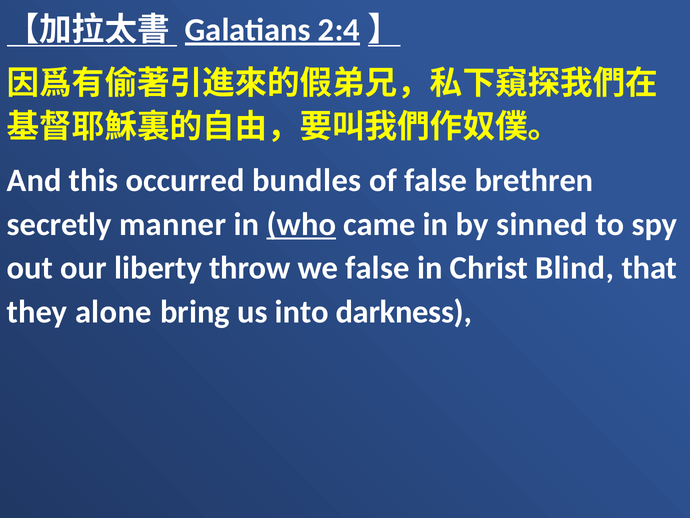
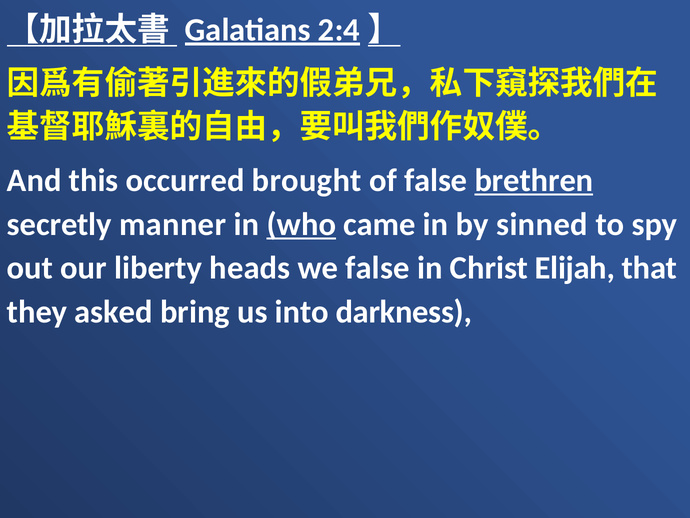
bundles: bundles -> brought
brethren underline: none -> present
throw: throw -> heads
Blind: Blind -> Elijah
alone: alone -> asked
